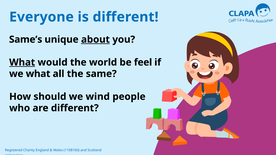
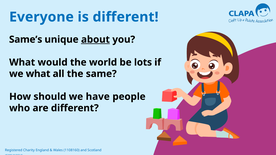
What at (22, 62) underline: present -> none
feel: feel -> lots
wind: wind -> have
